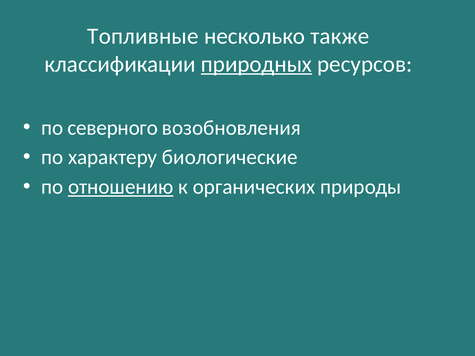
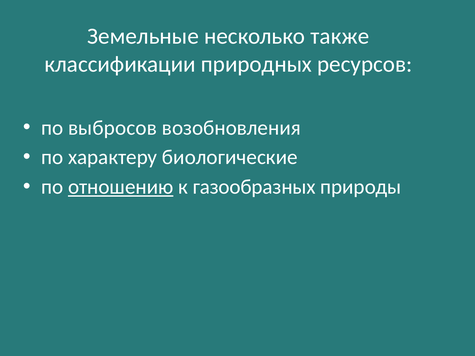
Топливные: Топливные -> Земельные
природных underline: present -> none
северного: северного -> выбросов
органических: органических -> газообразных
